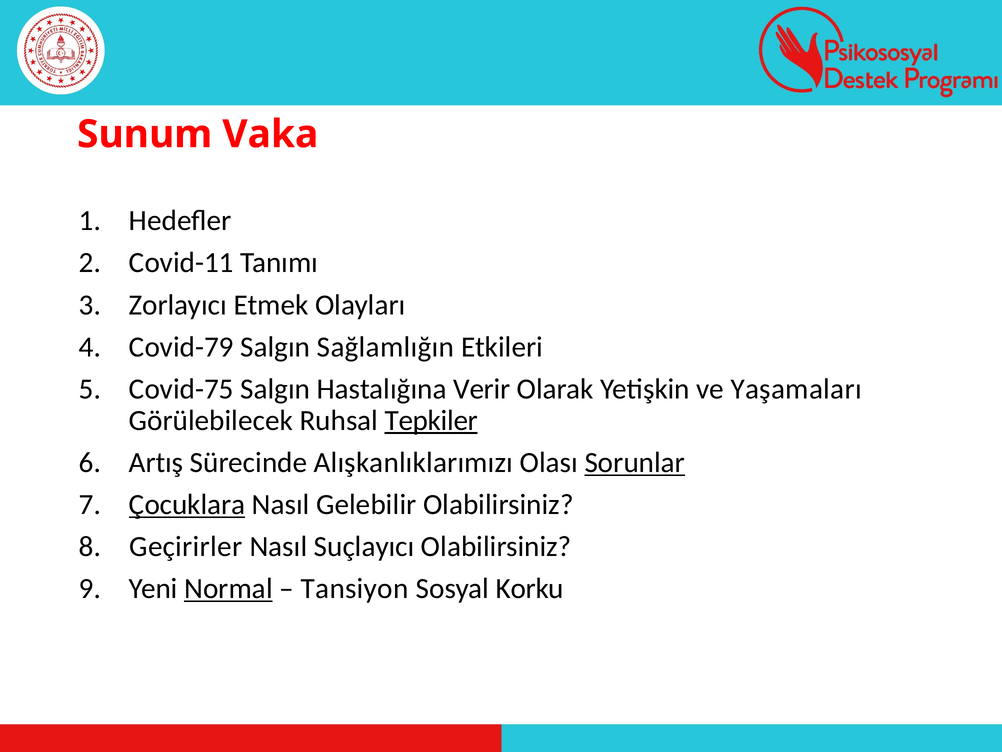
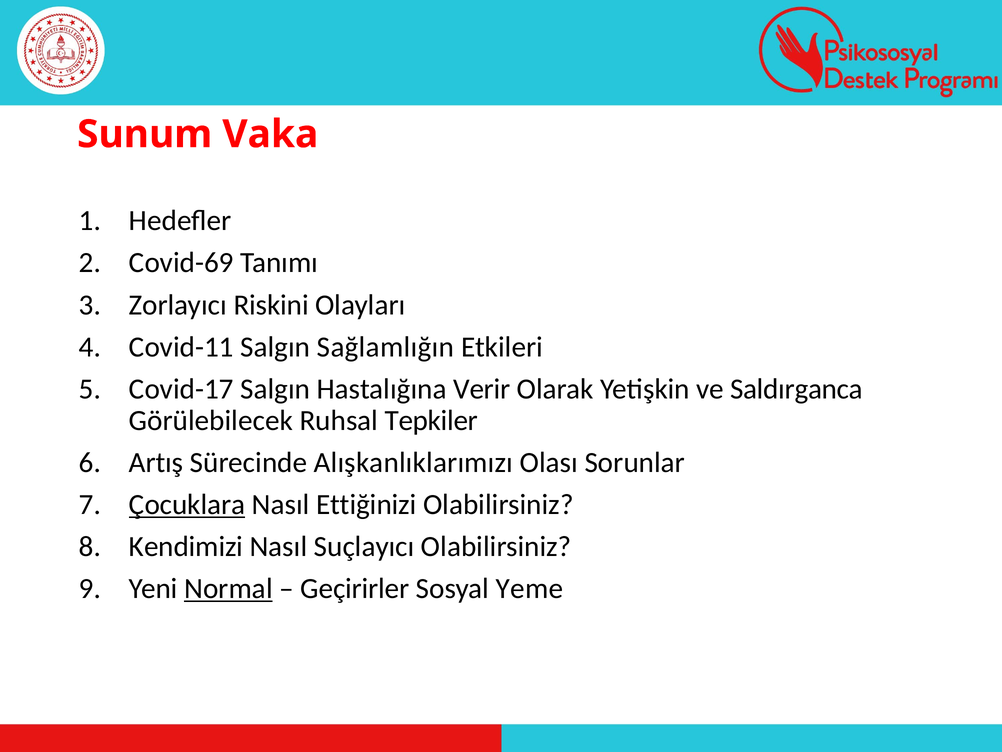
Covid-11: Covid-11 -> Covid-69
Etmek: Etmek -> Riskini
Covid-79: Covid-79 -> Covid-11
Covid-75: Covid-75 -> Covid-17
Yaşamaları: Yaşamaları -> Saldırganca
Tepkiler underline: present -> none
Sorunlar underline: present -> none
Gelebilir: Gelebilir -> Ettiğinizi
Geçirirler: Geçirirler -> Kendimizi
Tansiyon: Tansiyon -> Geçirirler
Korku: Korku -> Yeme
